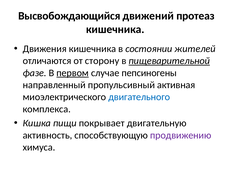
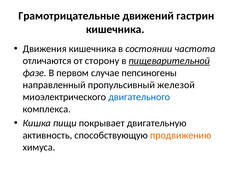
Высвобождающийся: Высвобождающийся -> Грамотрицательные
протеаз: протеаз -> гастрин
жителей: жителей -> частота
первом underline: present -> none
активная: активная -> железой
продвижению colour: purple -> orange
